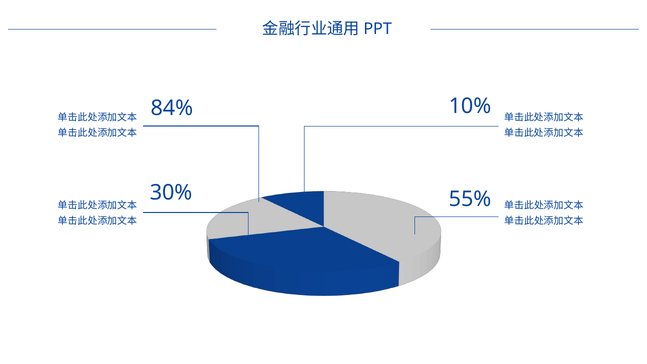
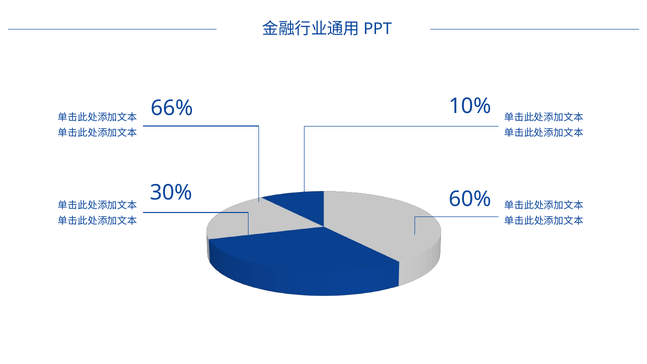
84%: 84% -> 66%
55%: 55% -> 60%
